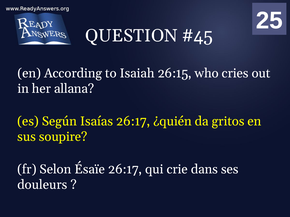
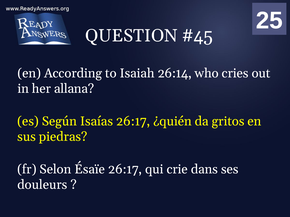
26:15: 26:15 -> 26:14
soupire: soupire -> piedras
